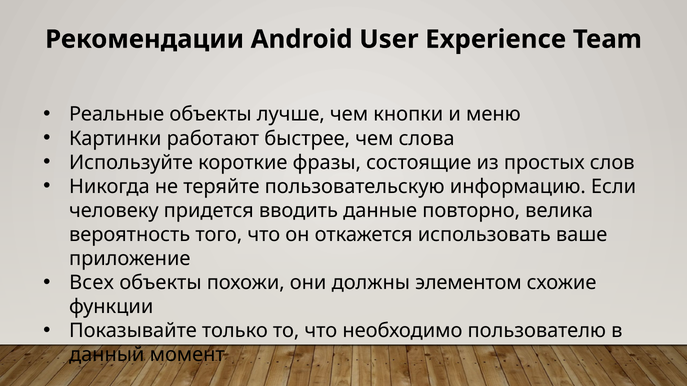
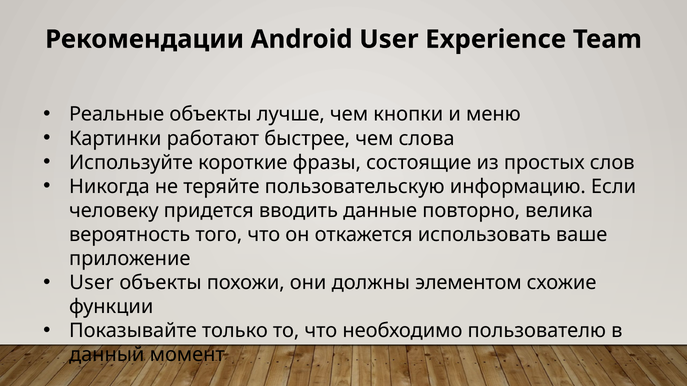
Всех at (92, 283): Всех -> User
